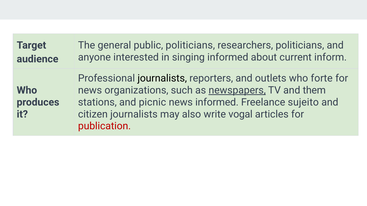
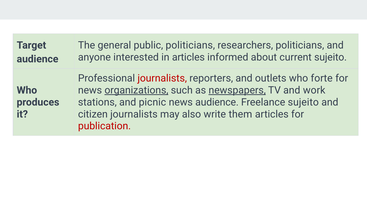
in singing: singing -> articles
current inform: inform -> sujeito
journalists at (162, 78) colour: black -> red
organizations underline: none -> present
them: them -> work
news informed: informed -> audience
vogal: vogal -> them
